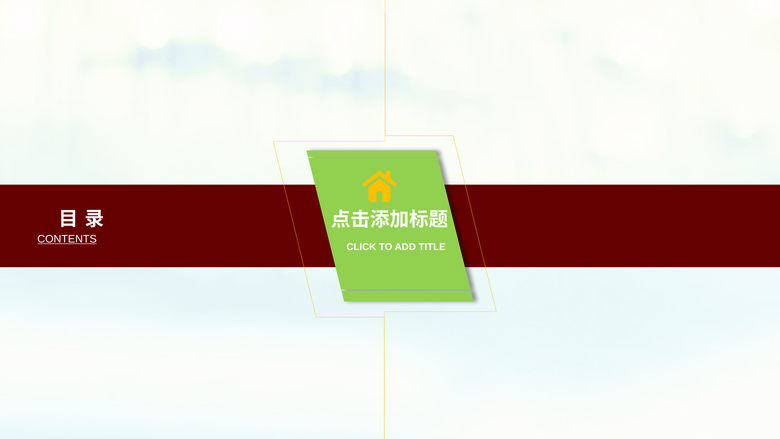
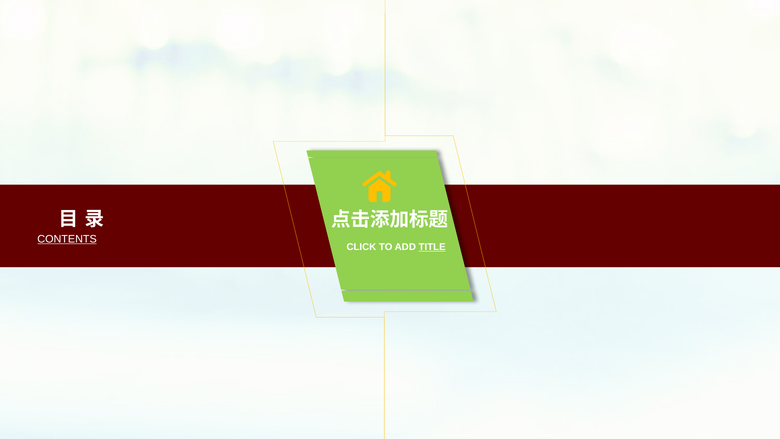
TITLE underline: none -> present
